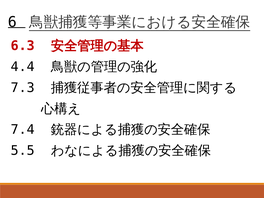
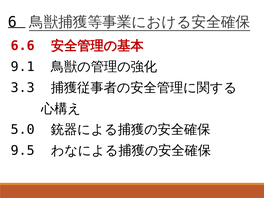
6.3: 6.3 -> 6.6
4.4: 4.4 -> 9.1
7.3: 7.3 -> 3.3
7.4: 7.4 -> 5.0
5.5: 5.5 -> 9.5
